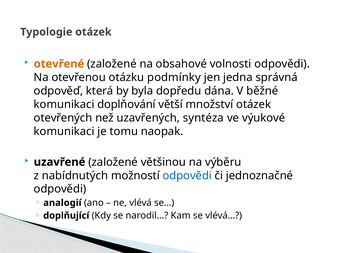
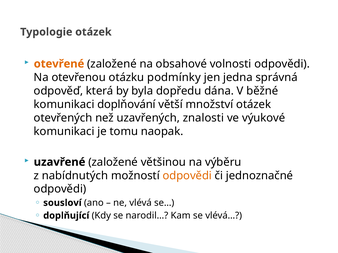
syntéza: syntéza -> znalosti
odpovědi at (187, 176) colour: blue -> orange
analogií: analogií -> sousloví
